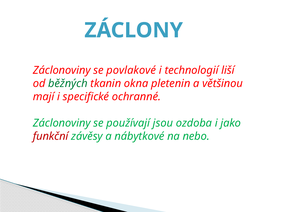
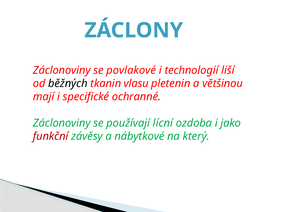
běžných colour: green -> black
okna: okna -> vlasu
jsou: jsou -> lícní
nebo: nebo -> který
